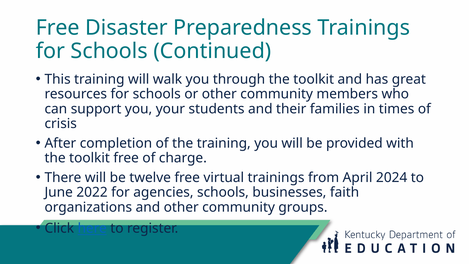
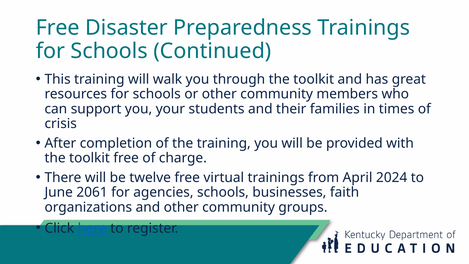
2022: 2022 -> 2061
